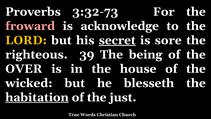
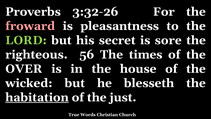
3:32-73: 3:32-73 -> 3:32-26
acknowledge: acknowledge -> pleasantness
LORD colour: yellow -> light green
secret underline: present -> none
39: 39 -> 56
being: being -> times
